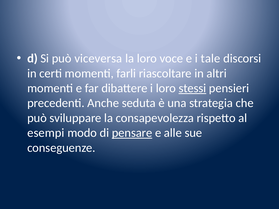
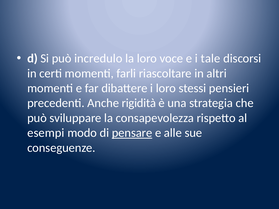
viceversa: viceversa -> incredulo
stessi underline: present -> none
seduta: seduta -> rigidità
